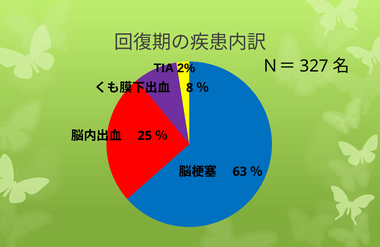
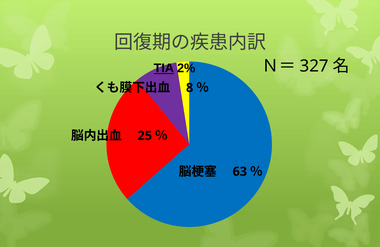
TIA underline: none -> present
